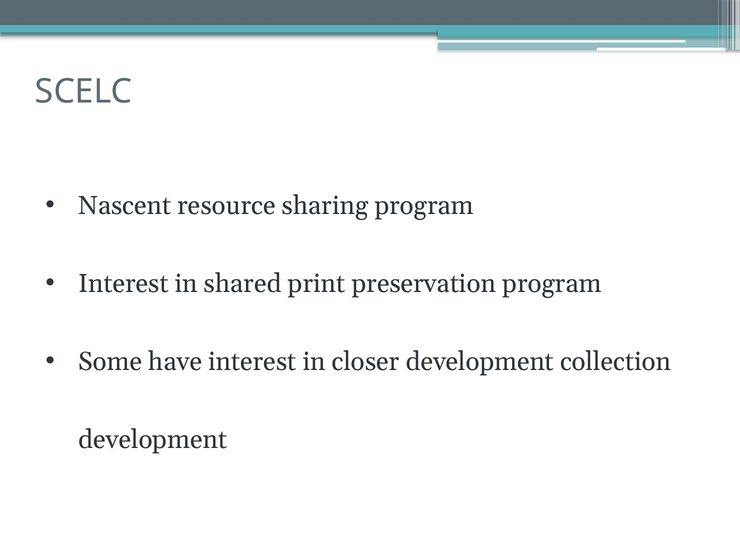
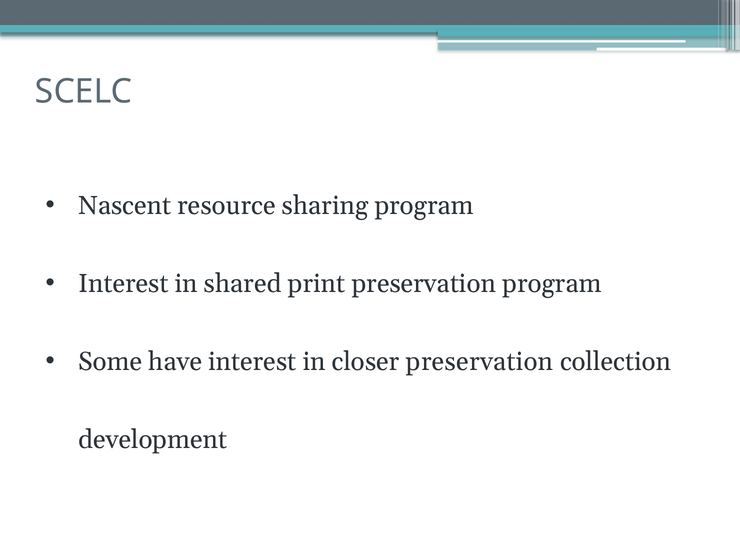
closer development: development -> preservation
